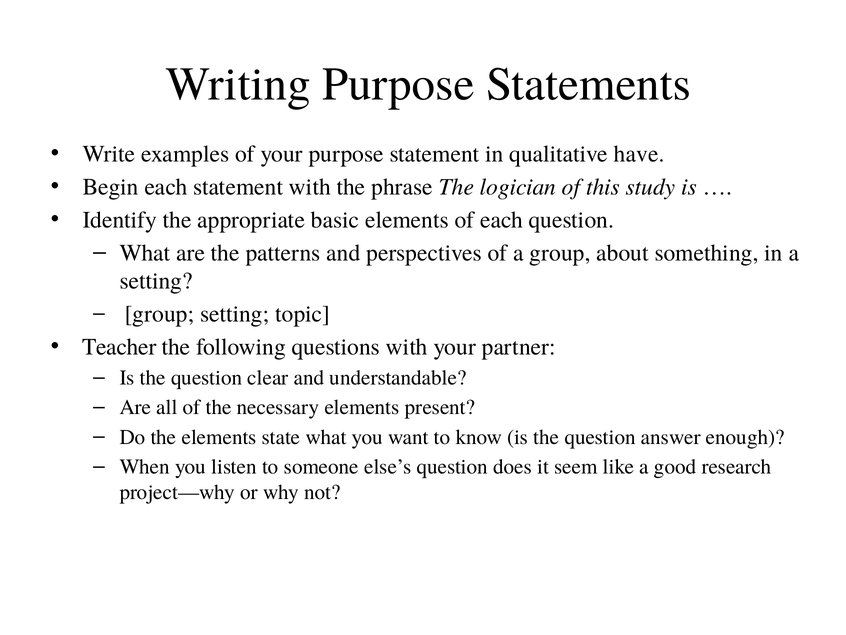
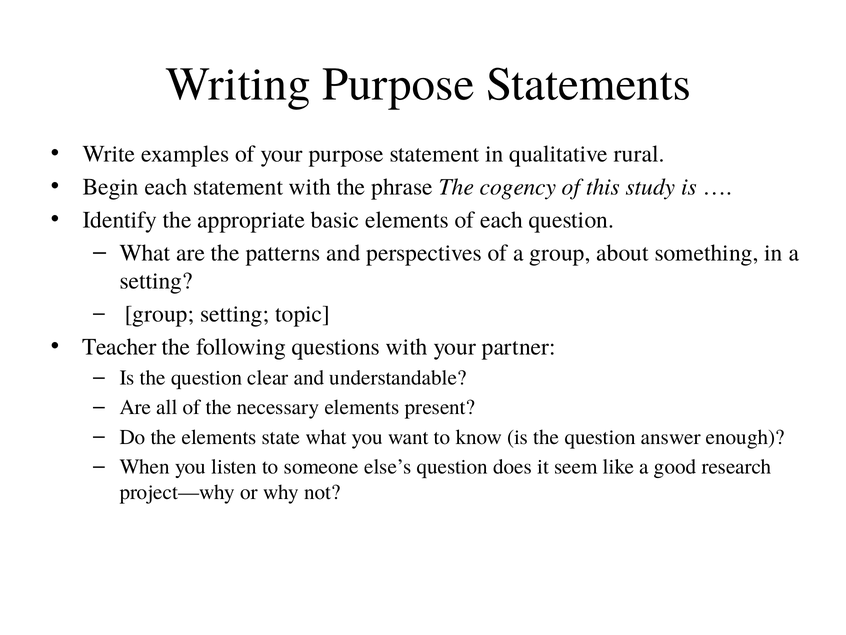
have: have -> rural
logician: logician -> cogency
